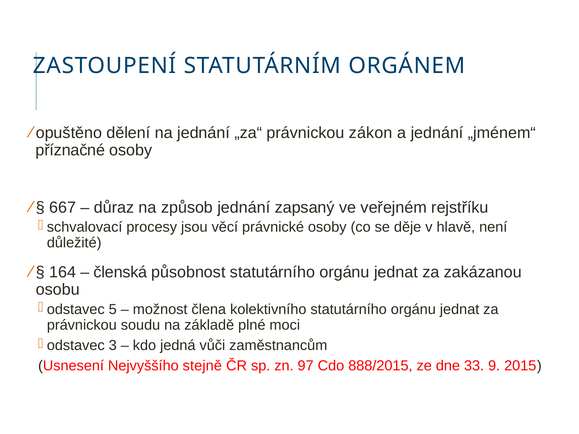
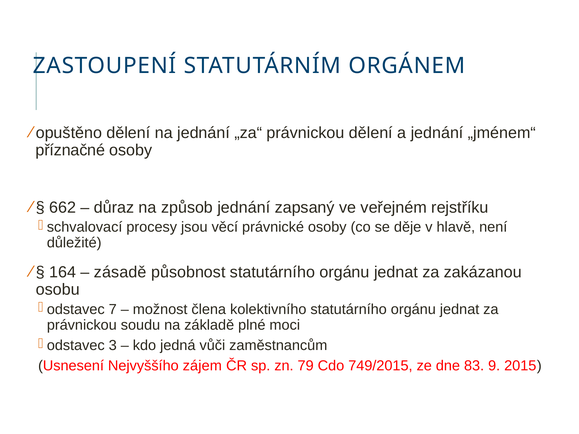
právnickou zákon: zákon -> dělení
667: 667 -> 662
členská: členská -> zásadě
5: 5 -> 7
stejně: stejně -> zájem
97: 97 -> 79
888/2015: 888/2015 -> 749/2015
33: 33 -> 83
